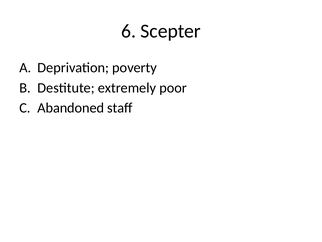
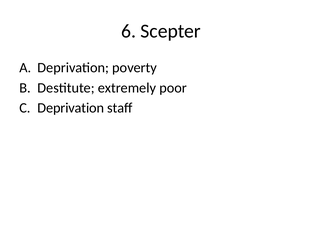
Abandoned at (71, 108): Abandoned -> Deprivation
